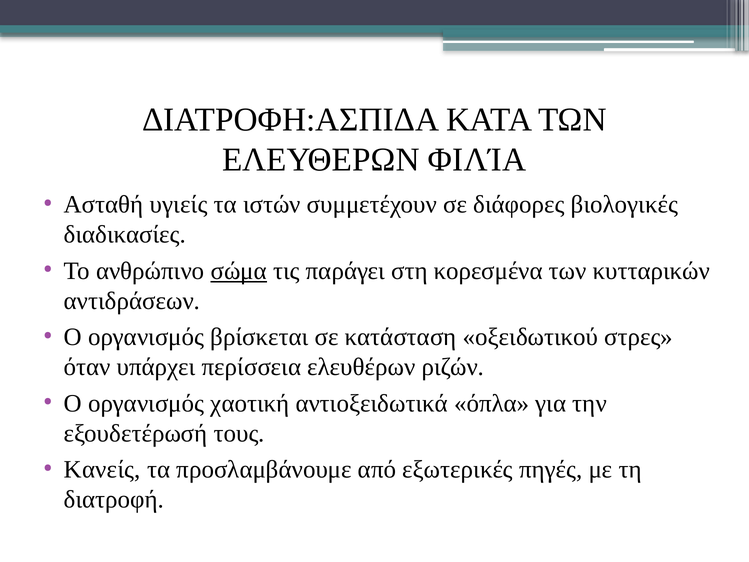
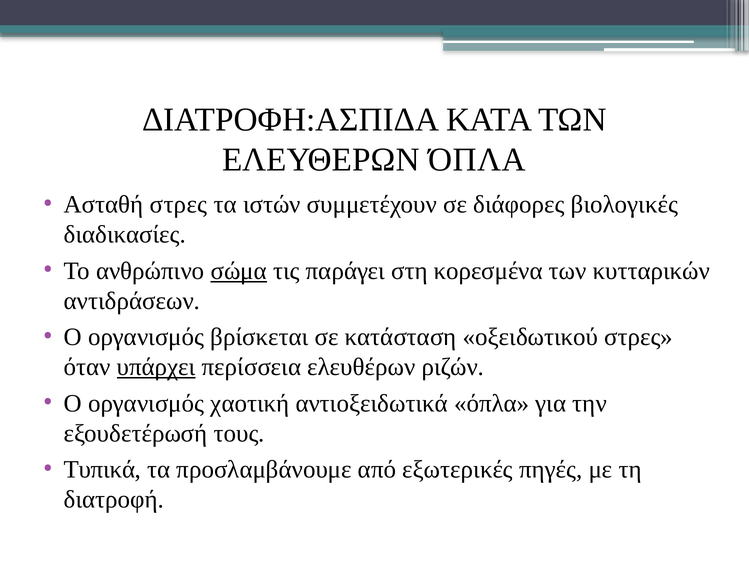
ΕΛΕΥΘΕΡΩΝ ΦΙΛΊΑ: ΦΙΛΊΑ -> ΌΠΛΑ
Ασταθή υγιείς: υγιείς -> στρες
υπάρχει underline: none -> present
Κανείς: Κανείς -> Τυπικά
